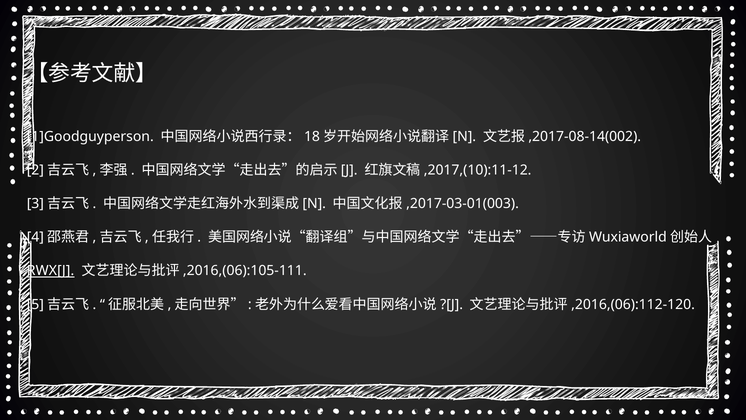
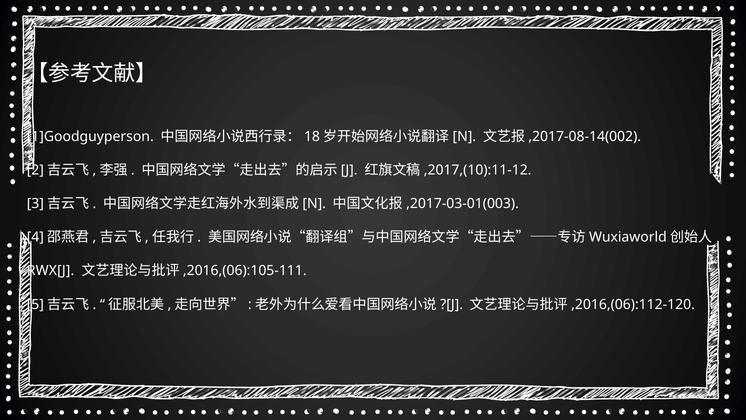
RWX[J underline: present -> none
